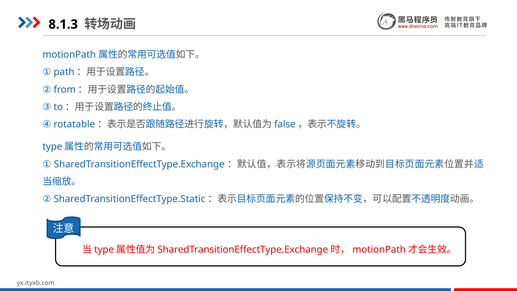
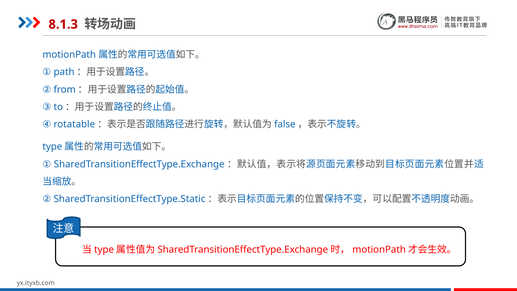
8.1.3 colour: black -> red
